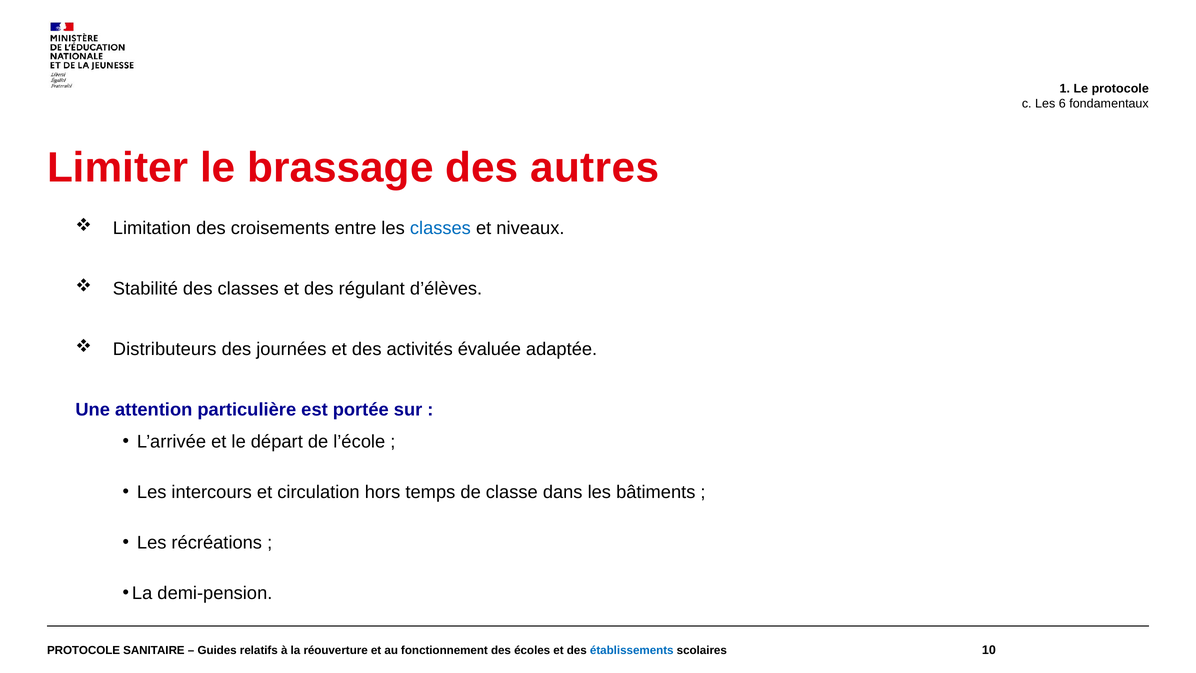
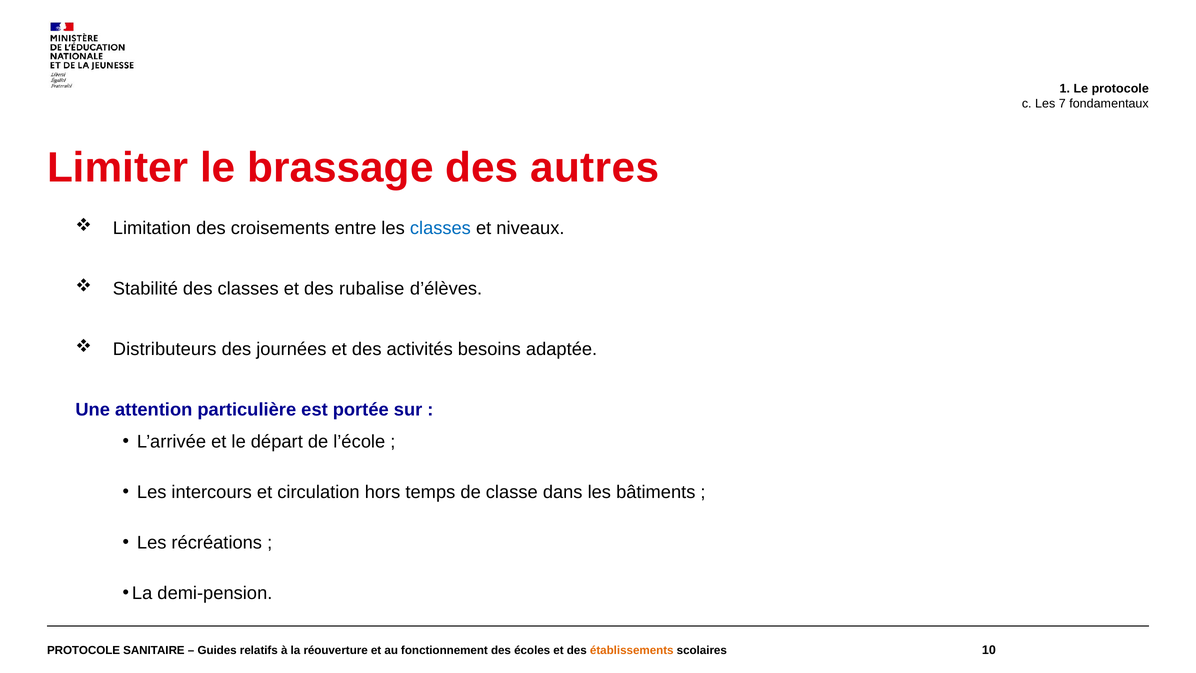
6: 6 -> 7
régulant: régulant -> rubalise
évaluée: évaluée -> besoins
établissements colour: blue -> orange
